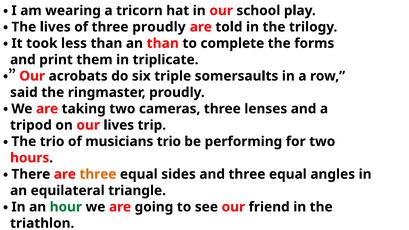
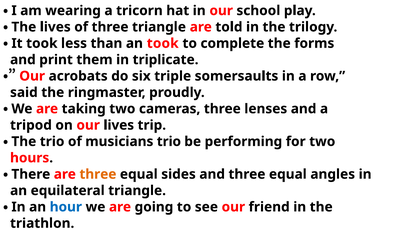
three proudly: proudly -> triangle
an than: than -> took
hour colour: green -> blue
